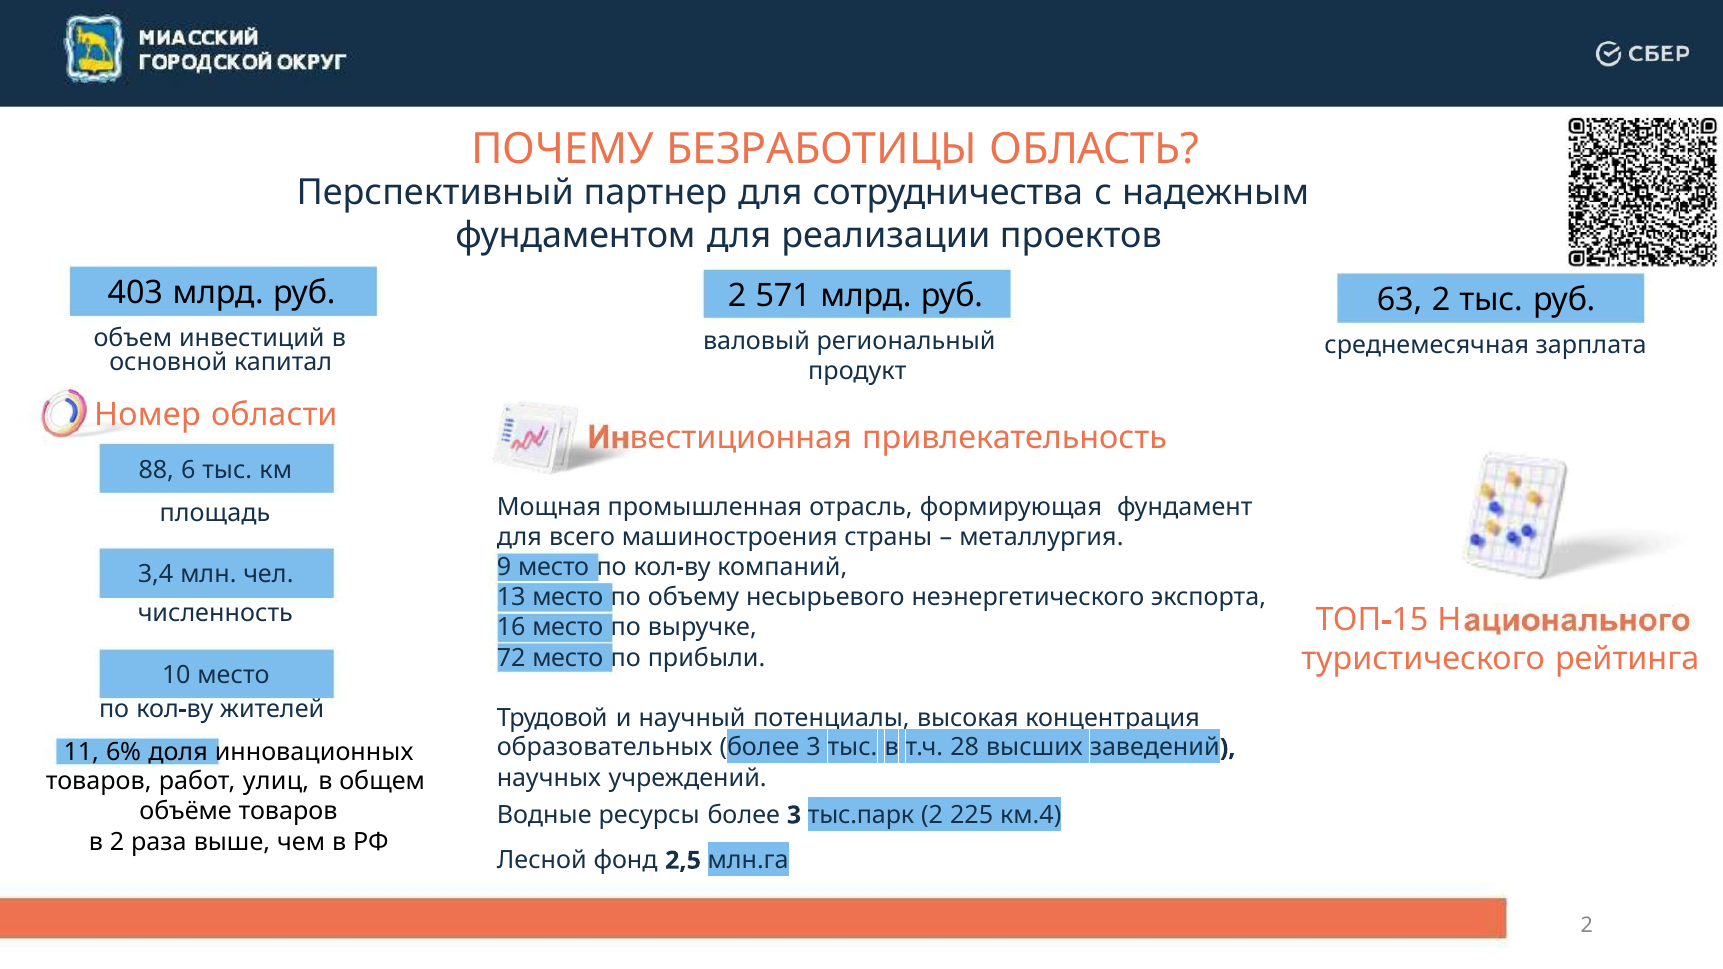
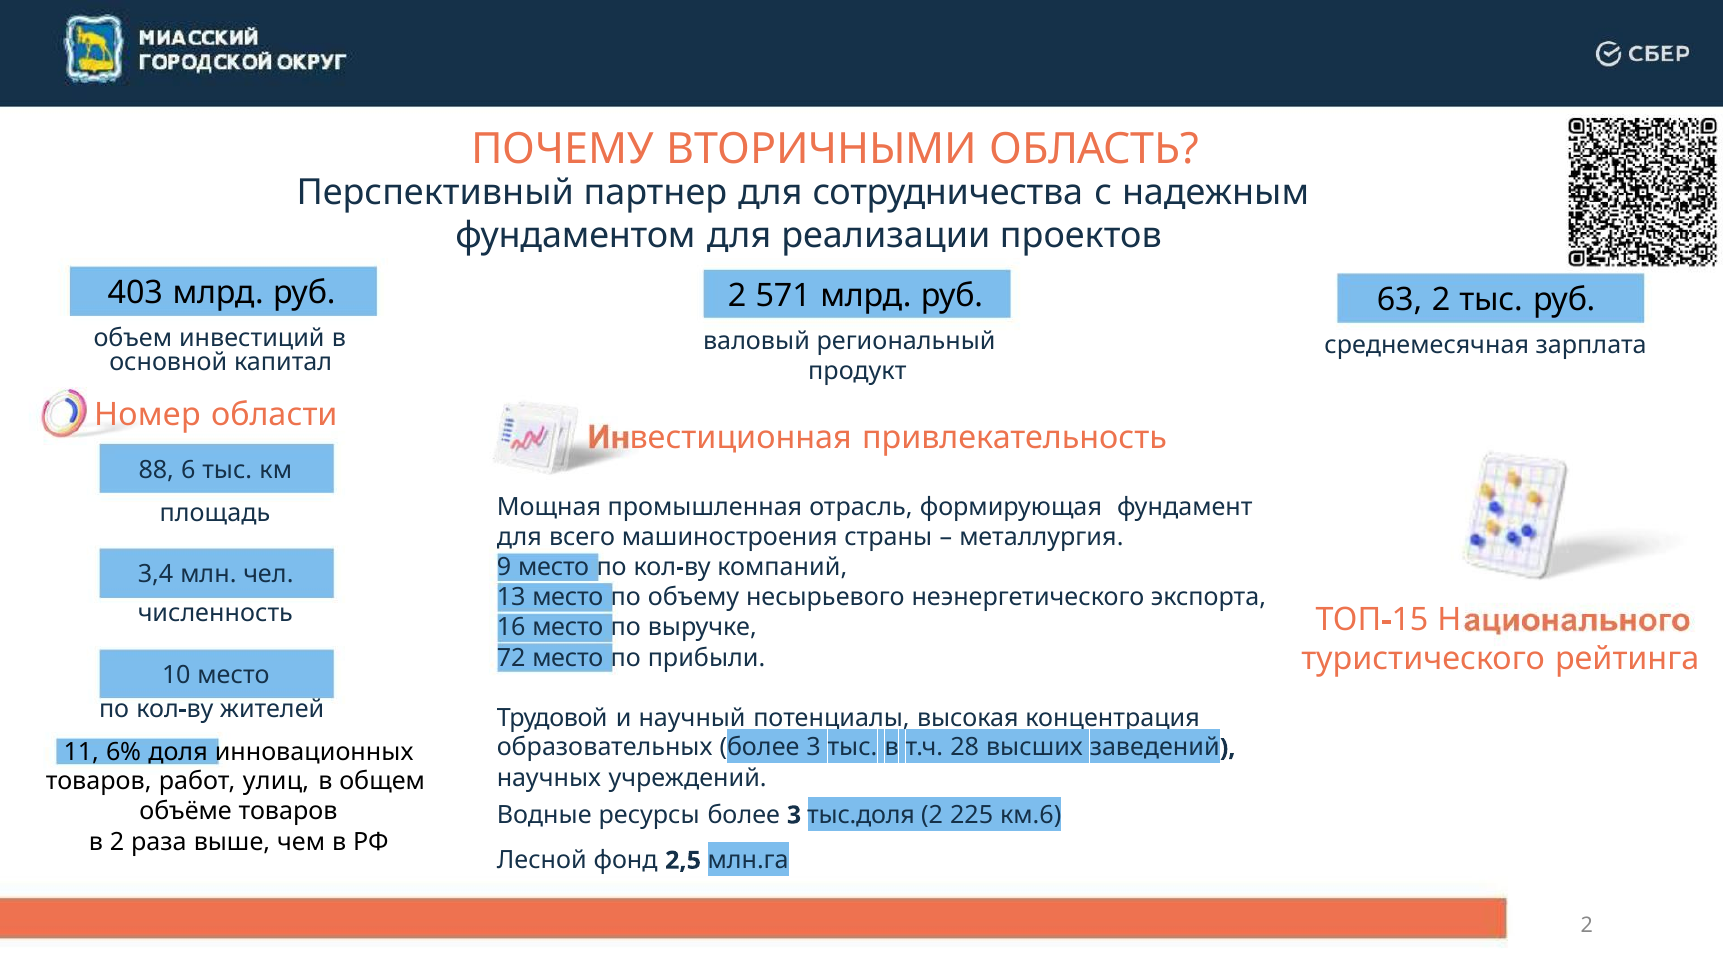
БЕЗРАБОТИЦЫ: БЕЗРАБОТИЦЫ -> ВТОРИЧНЫМИ
тыс.парк: тыс.парк -> тыс.доля
км.4: км.4 -> км.6
